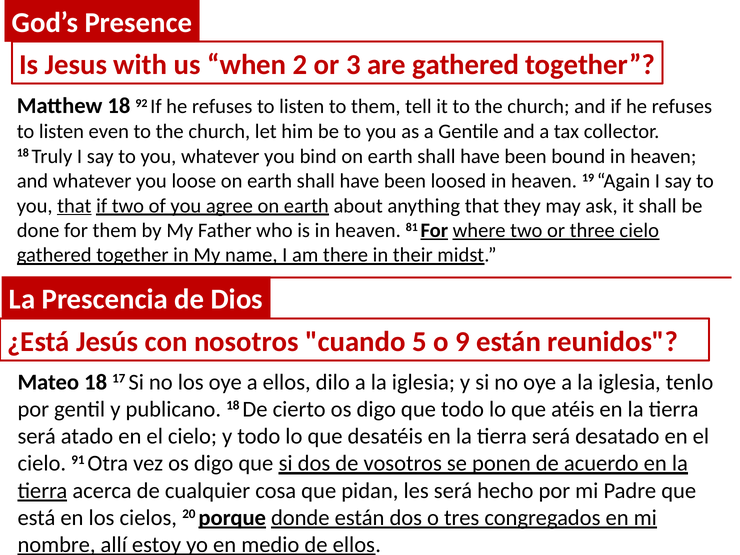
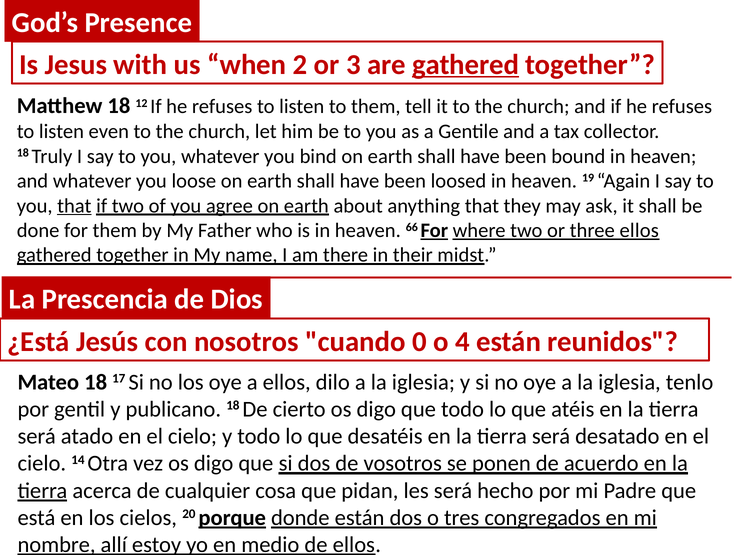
gathered at (466, 65) underline: none -> present
92: 92 -> 12
81: 81 -> 66
three cielo: cielo -> ellos
5: 5 -> 0
9: 9 -> 4
91: 91 -> 14
